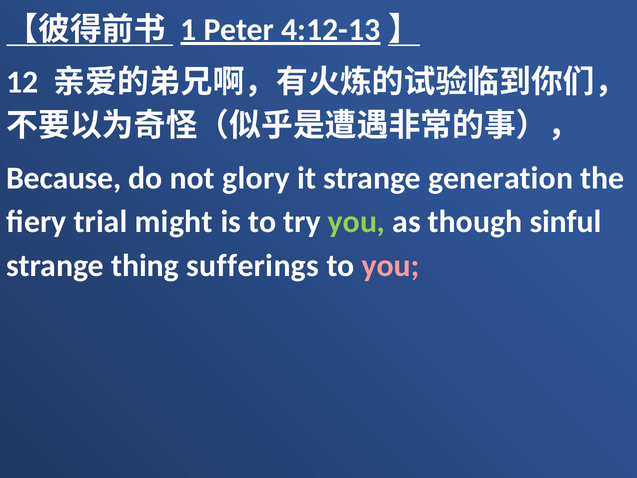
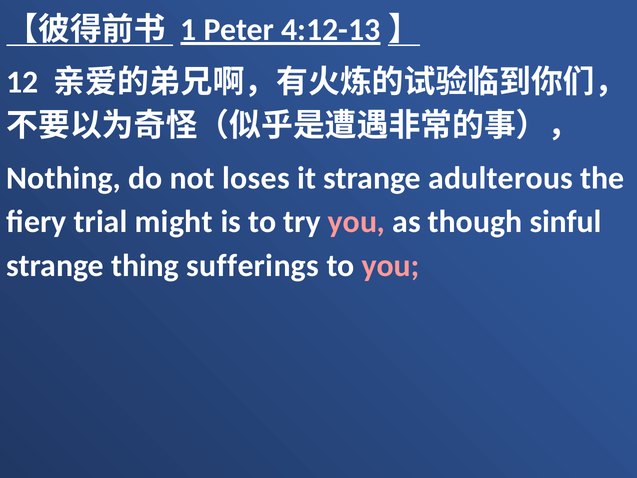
Because: Because -> Nothing
glory: glory -> loses
generation: generation -> adulterous
you at (357, 222) colour: light green -> pink
